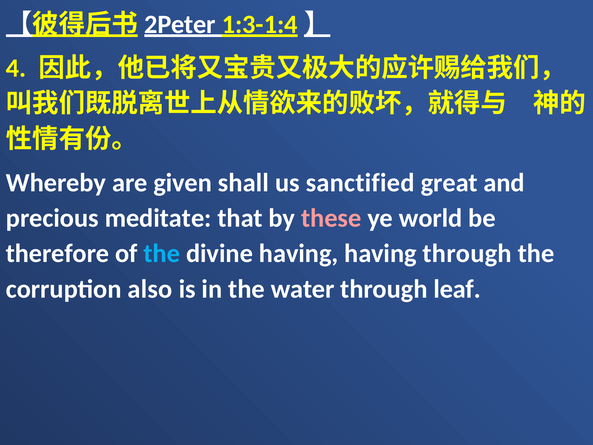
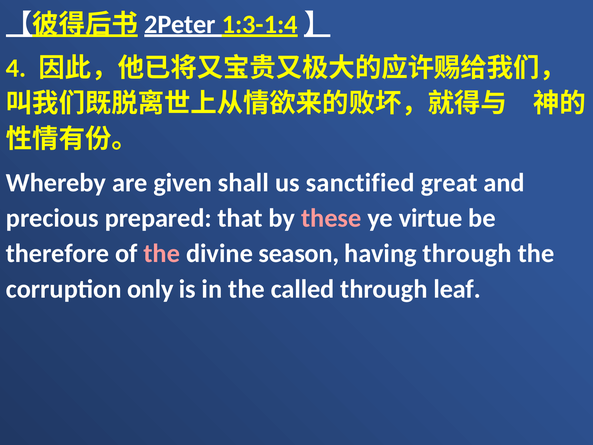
meditate: meditate -> prepared
world: world -> virtue
the at (162, 253) colour: light blue -> pink
divine having: having -> season
also: also -> only
water: water -> called
